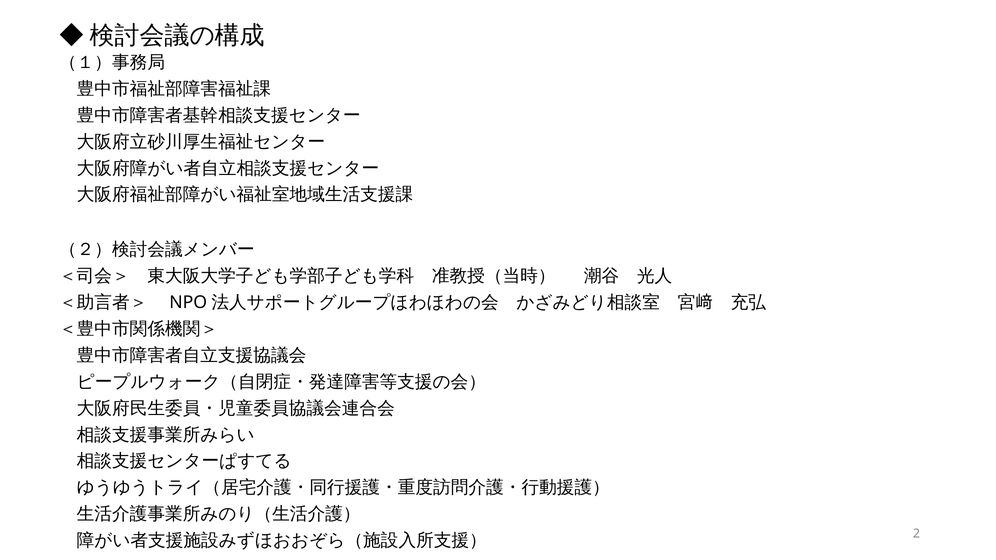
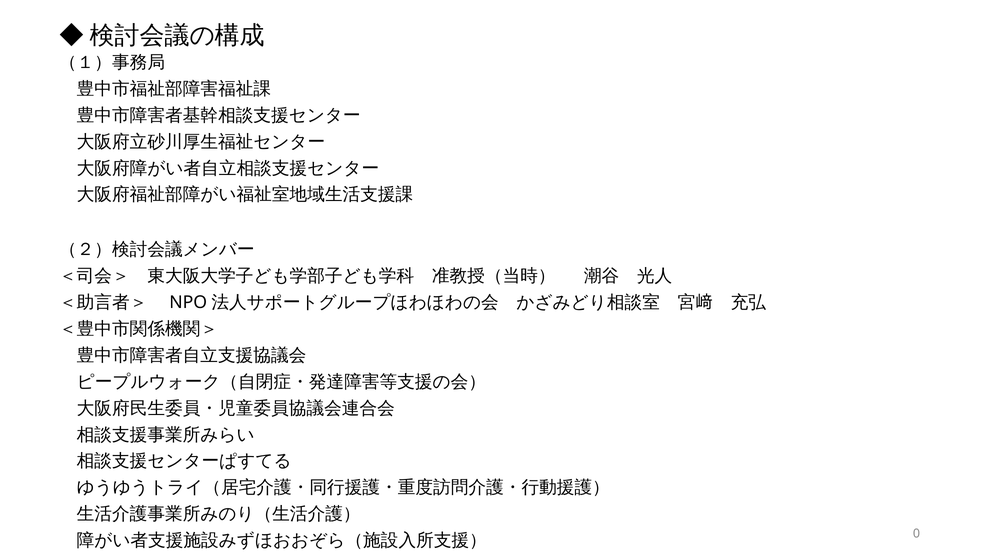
2: 2 -> 0
